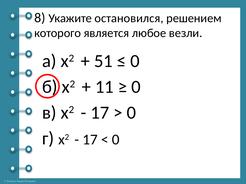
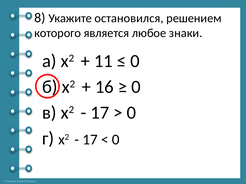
везли: везли -> знаки
51: 51 -> 11
11: 11 -> 16
